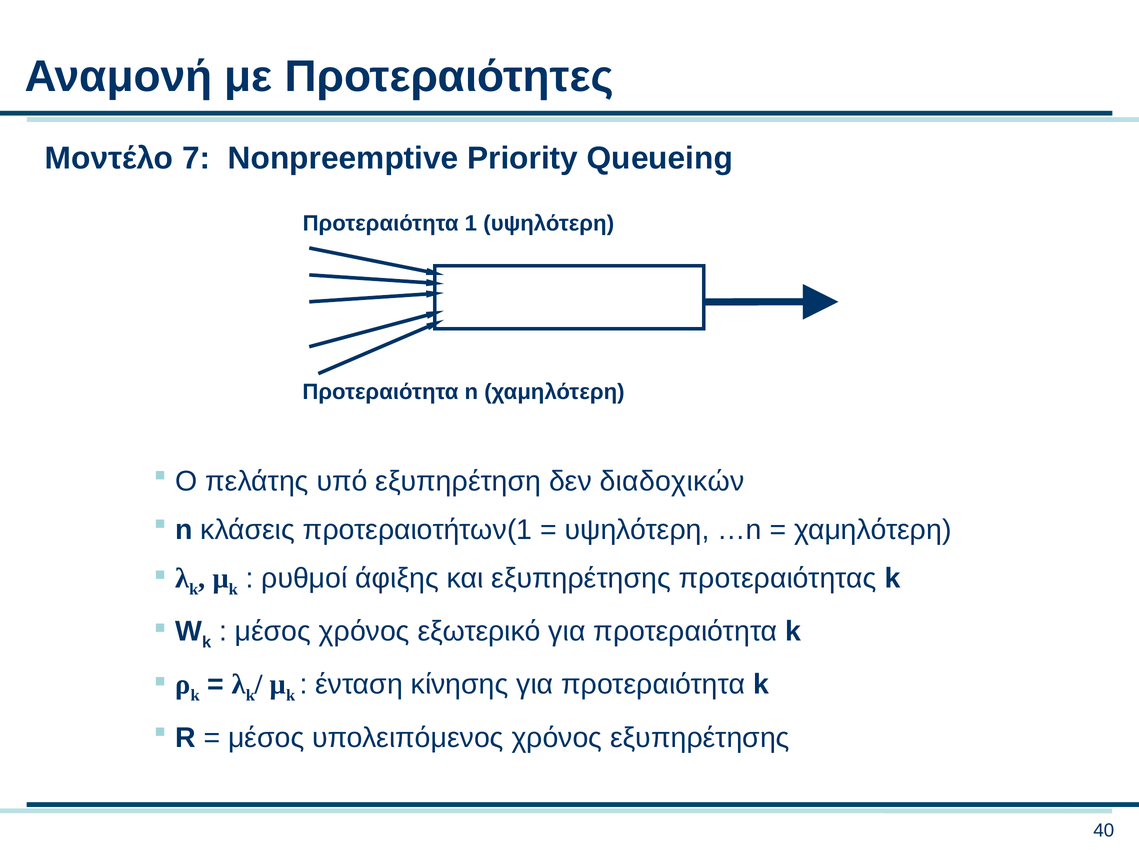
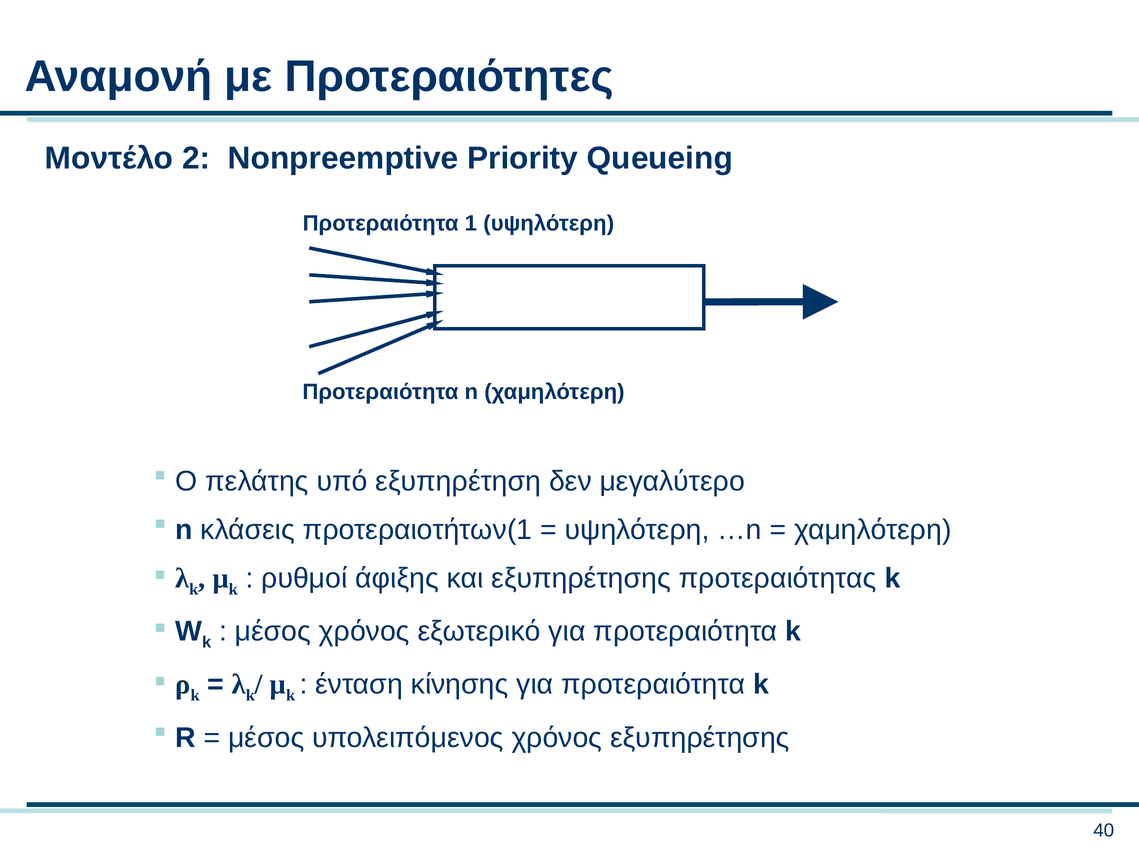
7: 7 -> 2
διαδοχικών: διαδοχικών -> μεγαλύτερο
